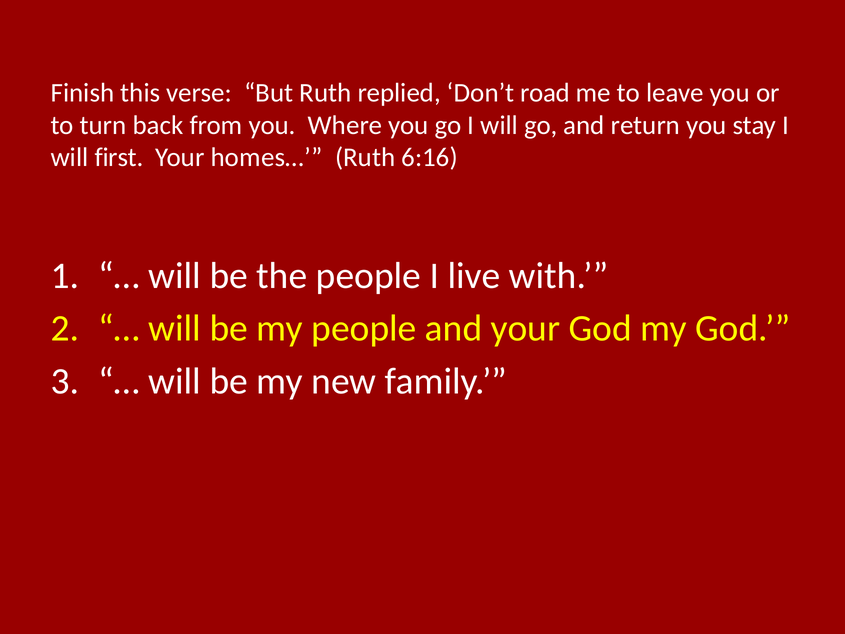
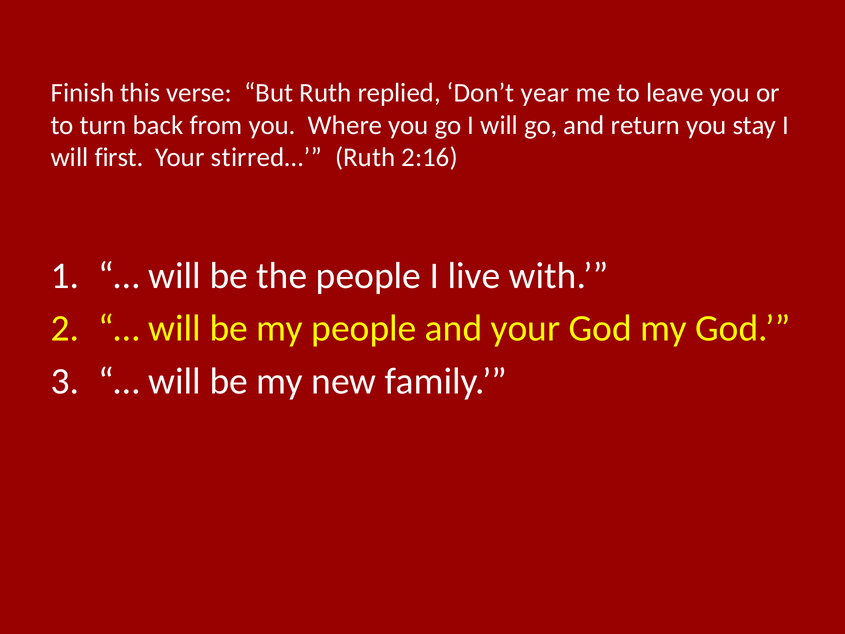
road: road -> year
homes…: homes… -> stirred…
6:16: 6:16 -> 2:16
